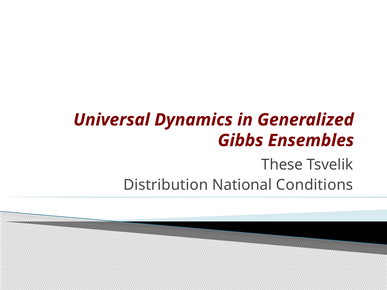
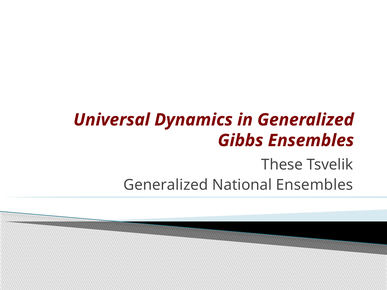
Distribution at (166, 185): Distribution -> Generalized
National Conditions: Conditions -> Ensembles
